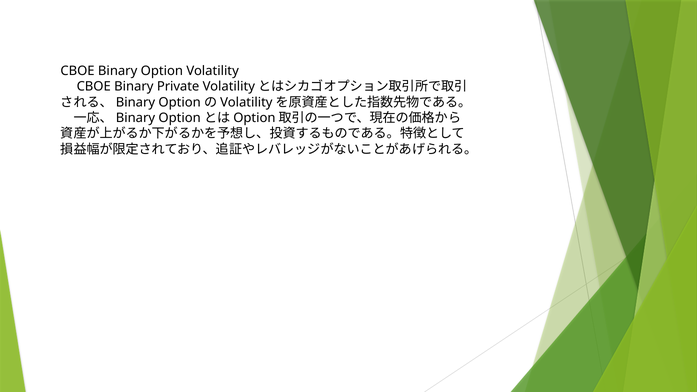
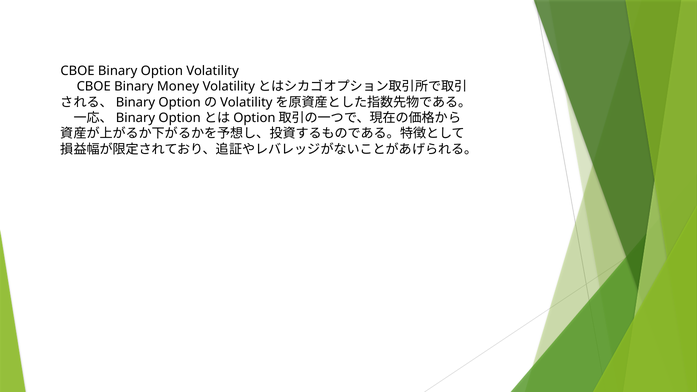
Private: Private -> Money
